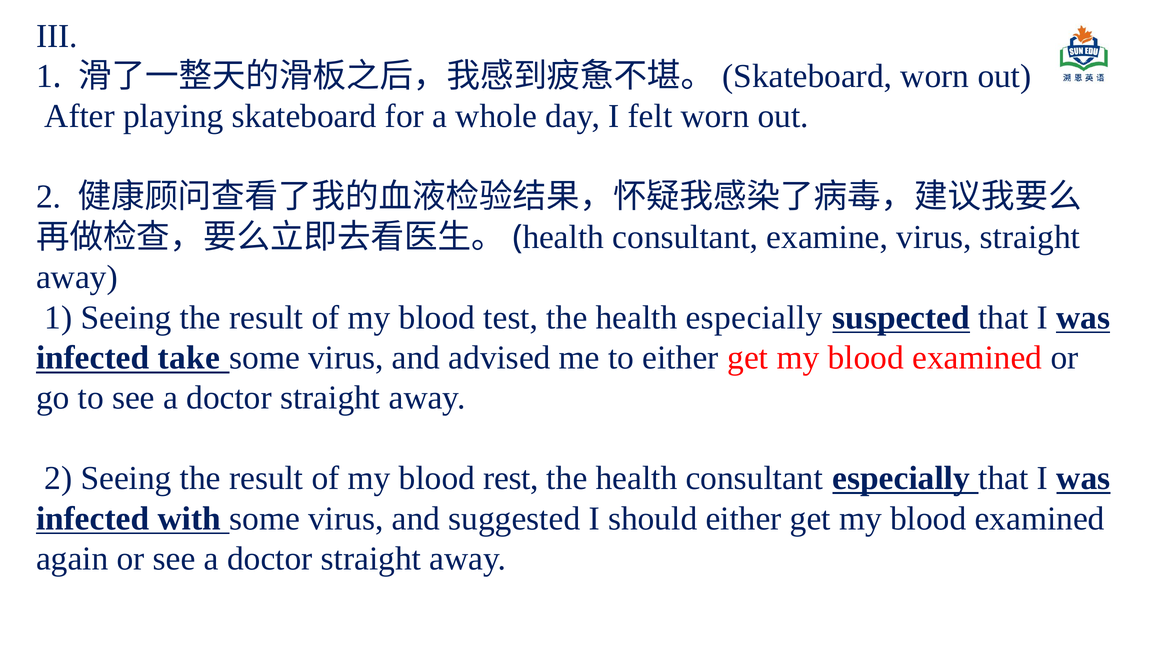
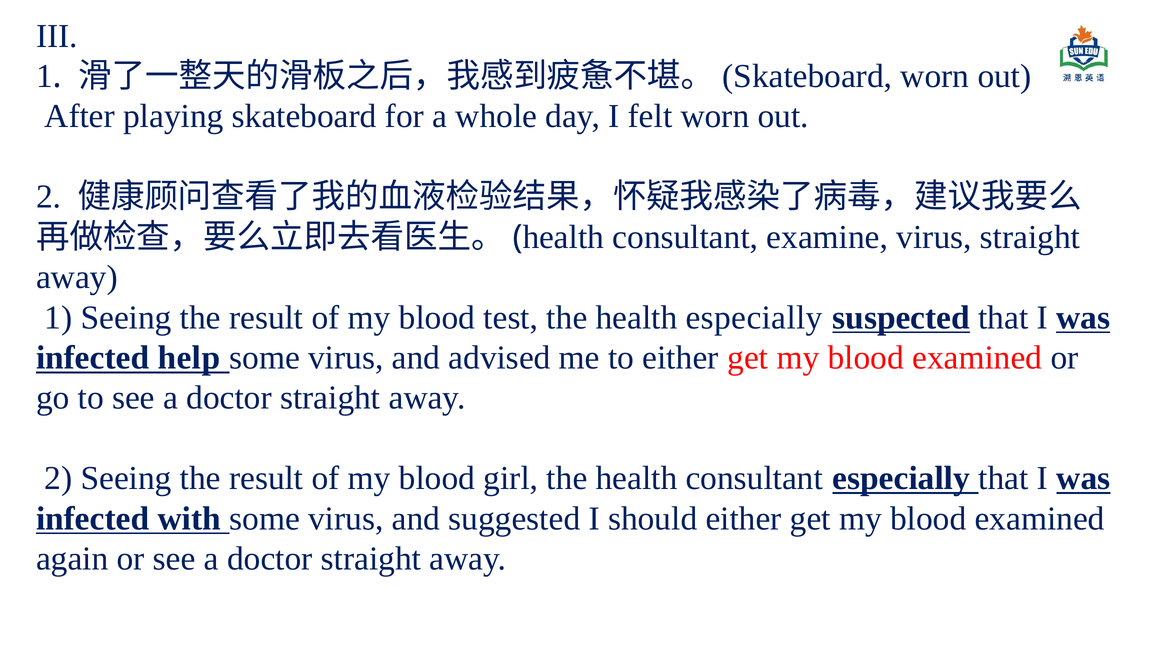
take: take -> help
rest: rest -> girl
